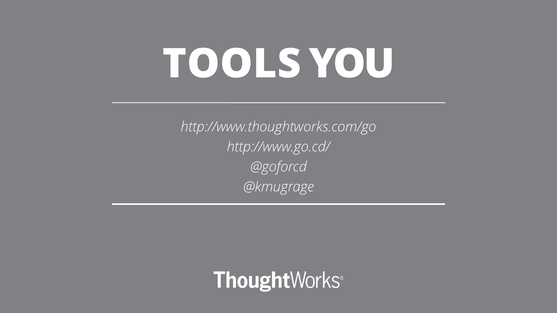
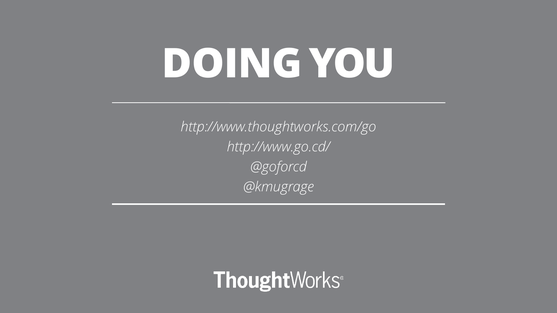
TOOLS: TOOLS -> DOING
